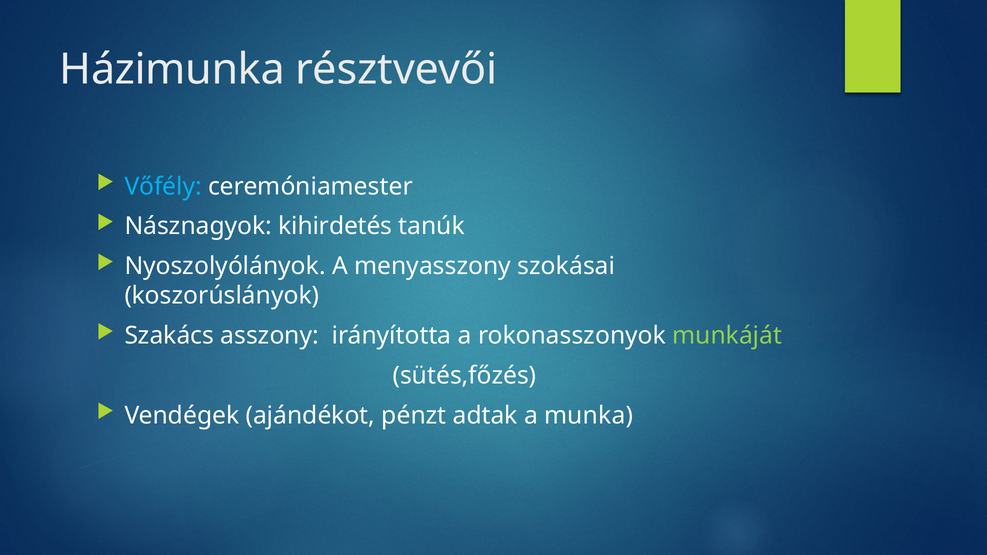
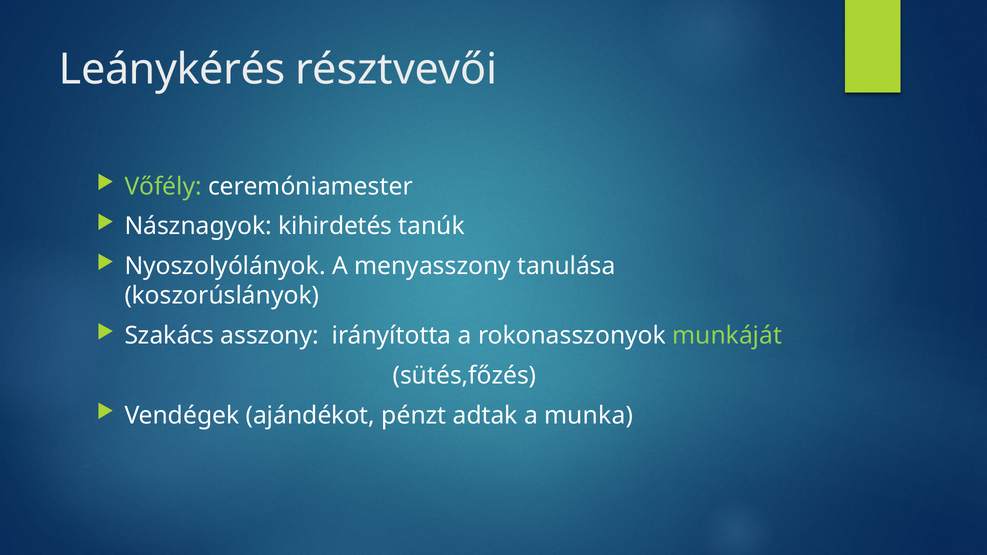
Házimunka: Házimunka -> Leánykérés
Vőfély colour: light blue -> light green
szokásai: szokásai -> tanulása
